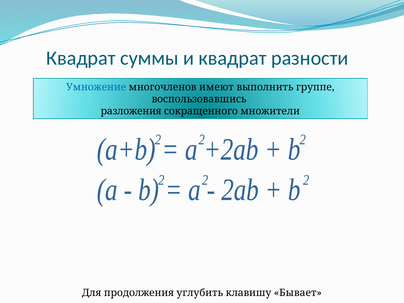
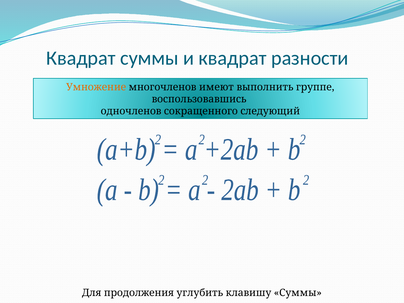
Умножение colour: blue -> orange
разложения: разложения -> одночленов
множители: множители -> следующий
клавишу Бывает: Бывает -> Суммы
